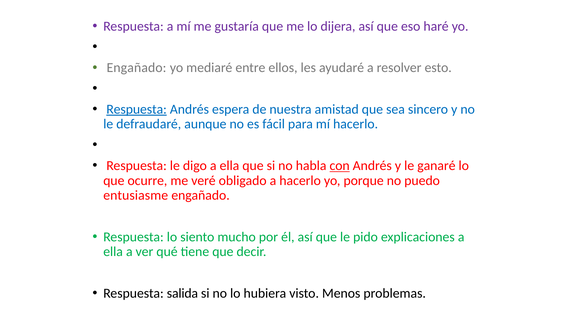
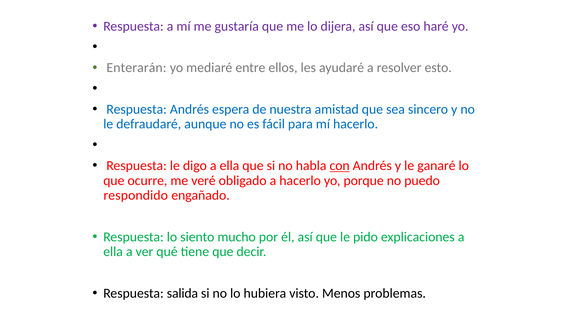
Engañado at (136, 68): Engañado -> Enterarán
Respuesta at (137, 109) underline: present -> none
entusiasme: entusiasme -> respondido
